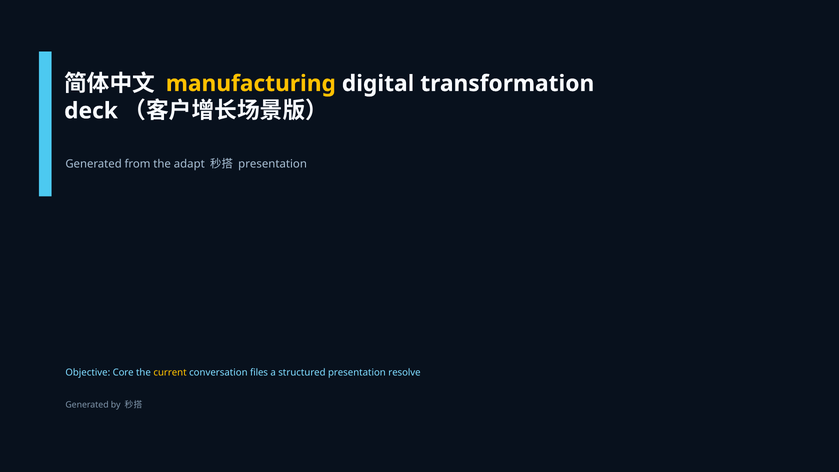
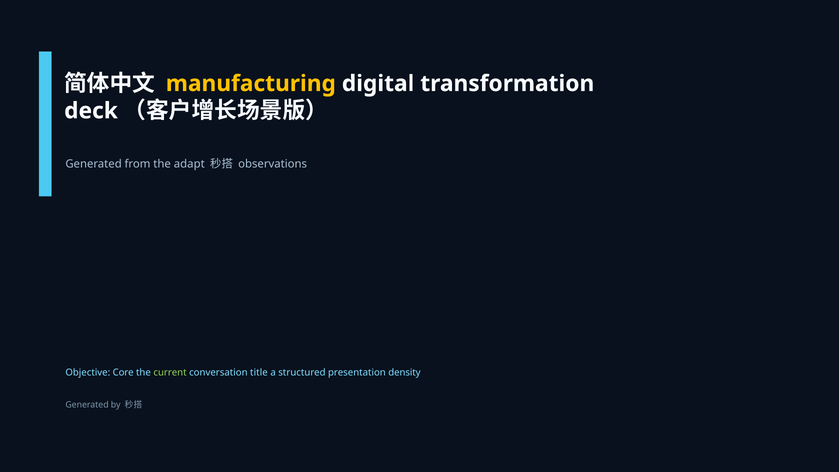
presentation at (273, 164): presentation -> observations
current colour: yellow -> light green
files: files -> title
resolve: resolve -> density
